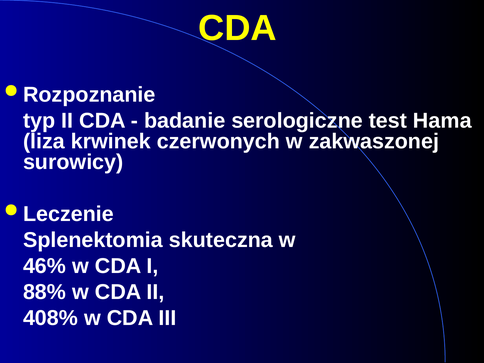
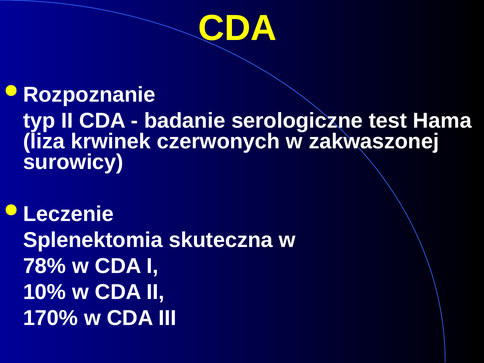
46%: 46% -> 78%
88%: 88% -> 10%
408%: 408% -> 170%
